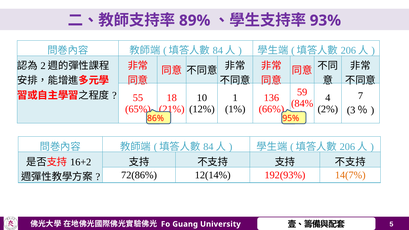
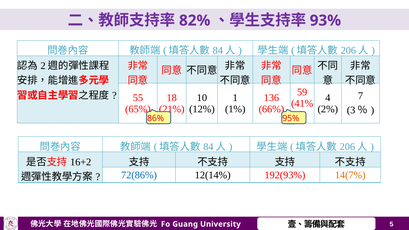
89%: 89% -> 82%
84%: 84% -> 41%
72(86% colour: black -> blue
